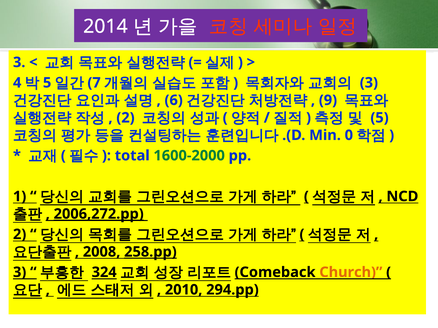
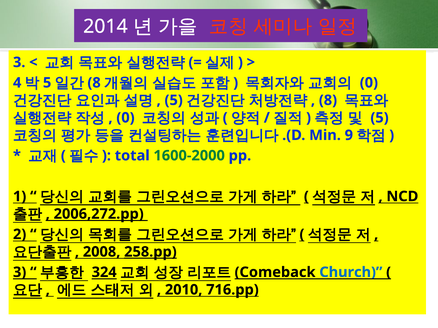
7 at (94, 83): 7 -> 8
3 at (369, 83): 3 -> 0
6 at (174, 100): 6 -> 5
9 at (328, 100): 9 -> 8
2 at (125, 118): 2 -> 0
0: 0 -> 9
2006,272.pp underline: present -> none
Church colour: orange -> blue
294.pp: 294.pp -> 716.pp
